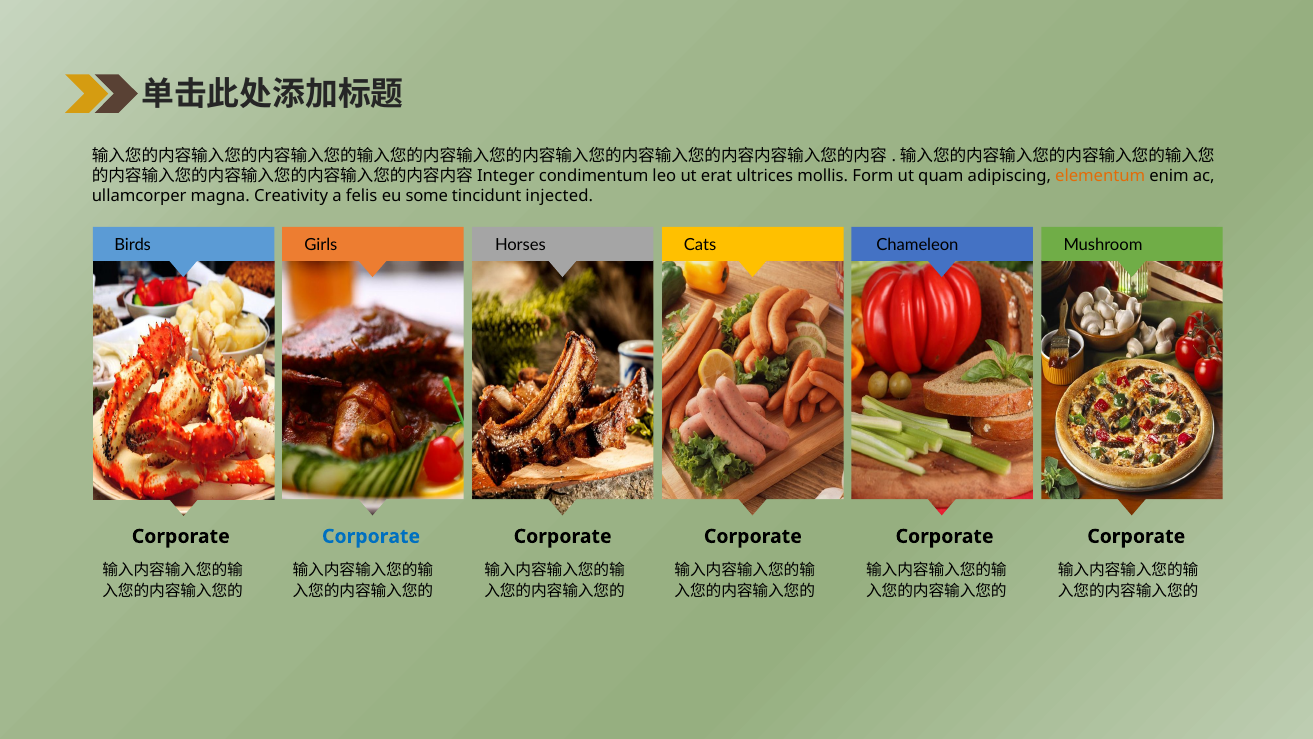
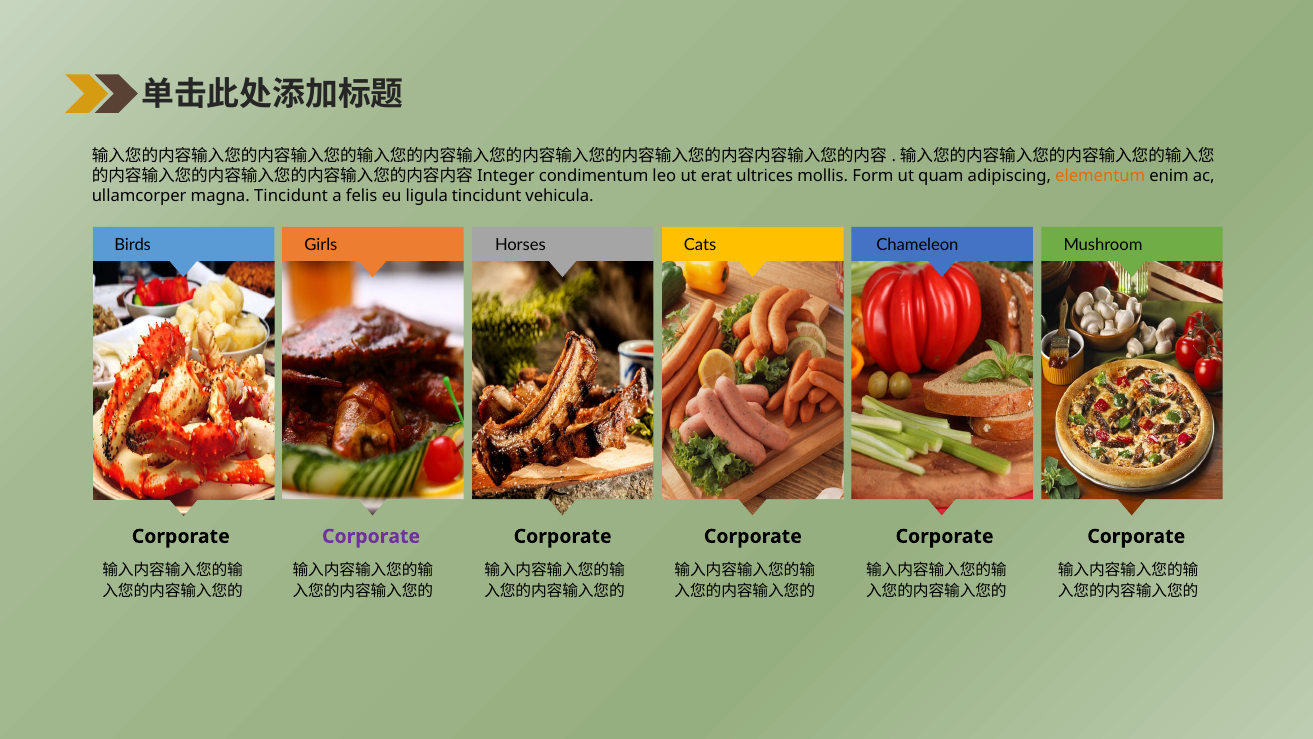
magna Creativity: Creativity -> Tincidunt
some: some -> ligula
injected: injected -> vehicula
Corporate at (371, 536) colour: blue -> purple
